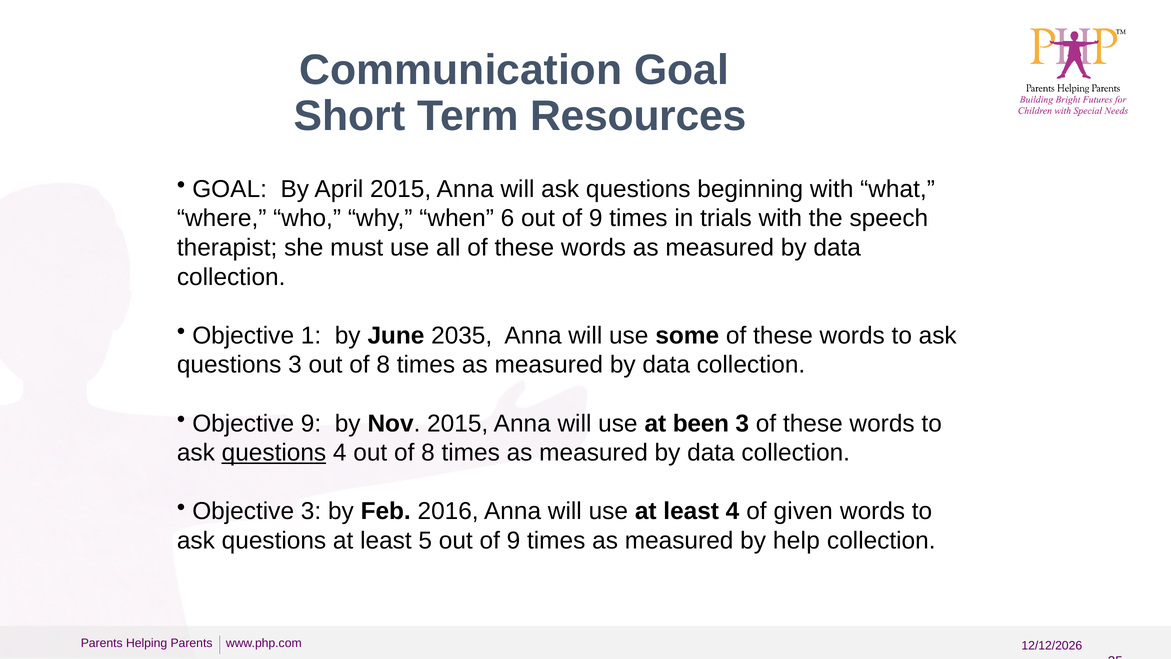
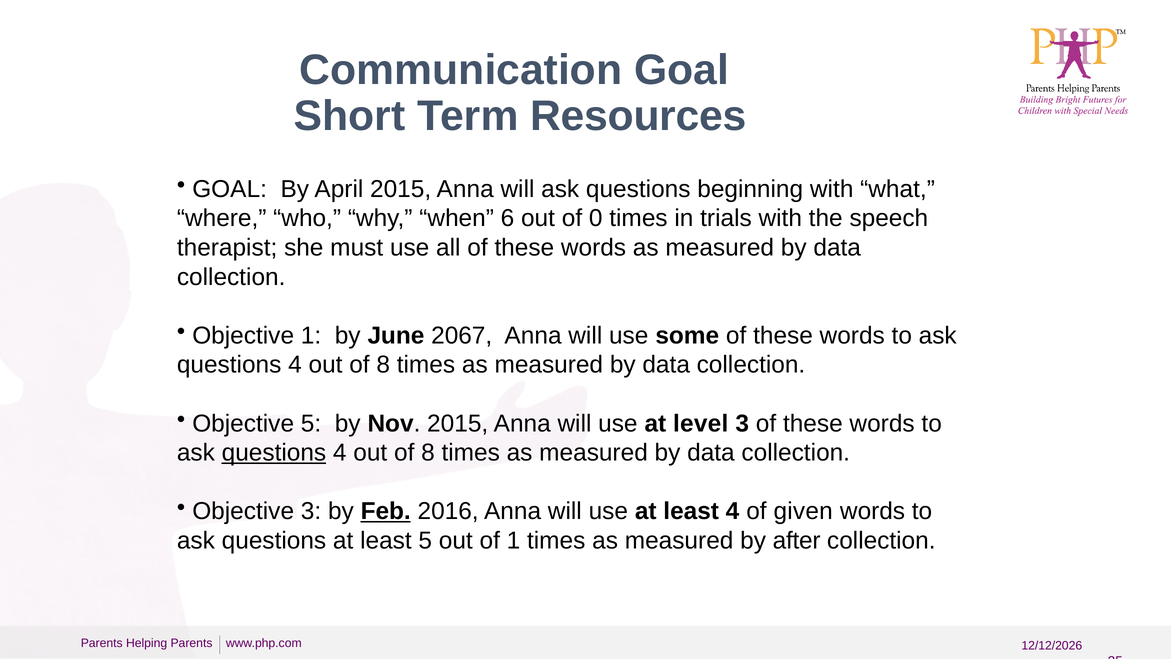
6 out of 9: 9 -> 0
2035: 2035 -> 2067
3 at (295, 365): 3 -> 4
Objective 9: 9 -> 5
been: been -> level
Feb underline: none -> present
5 out of 9: 9 -> 1
help: help -> after
